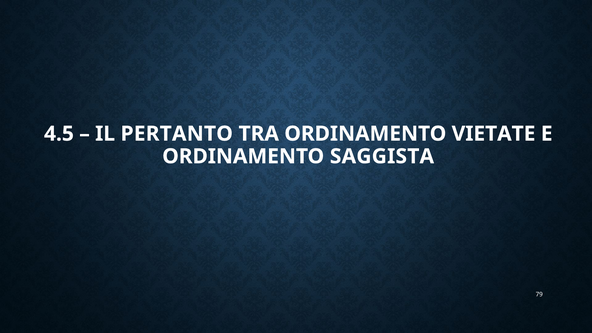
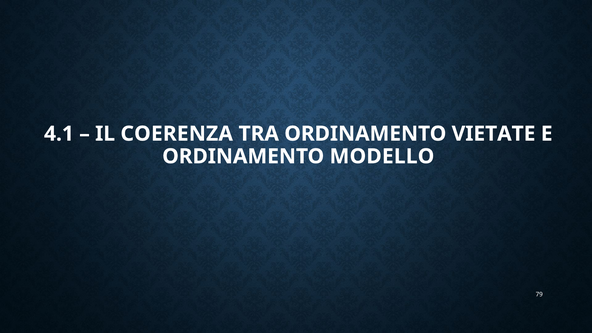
4.5: 4.5 -> 4.1
PERTANTO: PERTANTO -> COERENZA
SAGGISTA: SAGGISTA -> MODELLO
